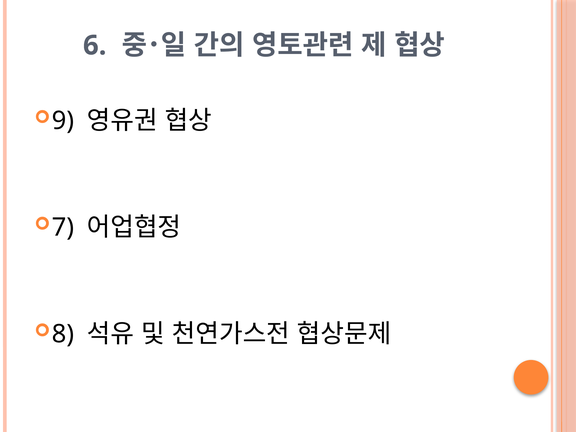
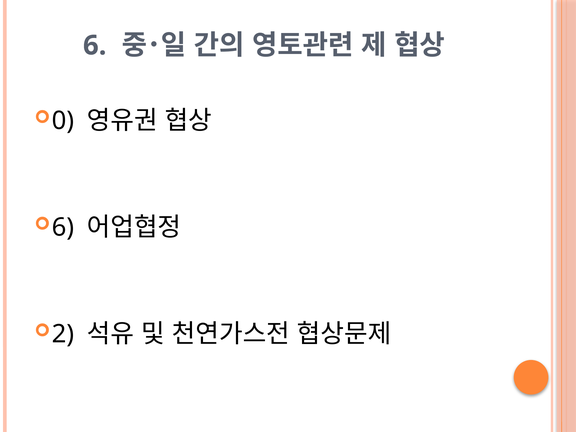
9: 9 -> 0
7 at (63, 227): 7 -> 6
8: 8 -> 2
